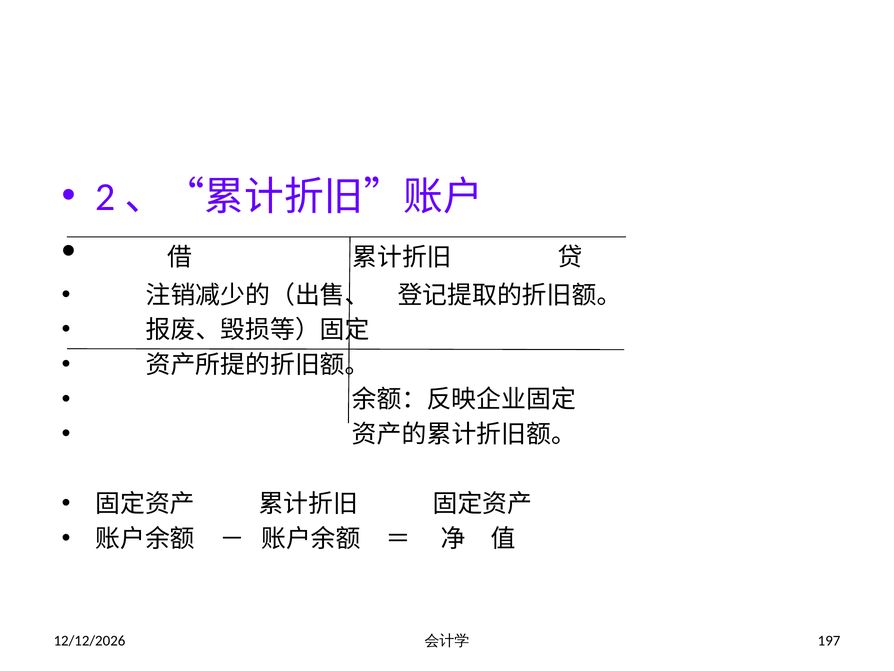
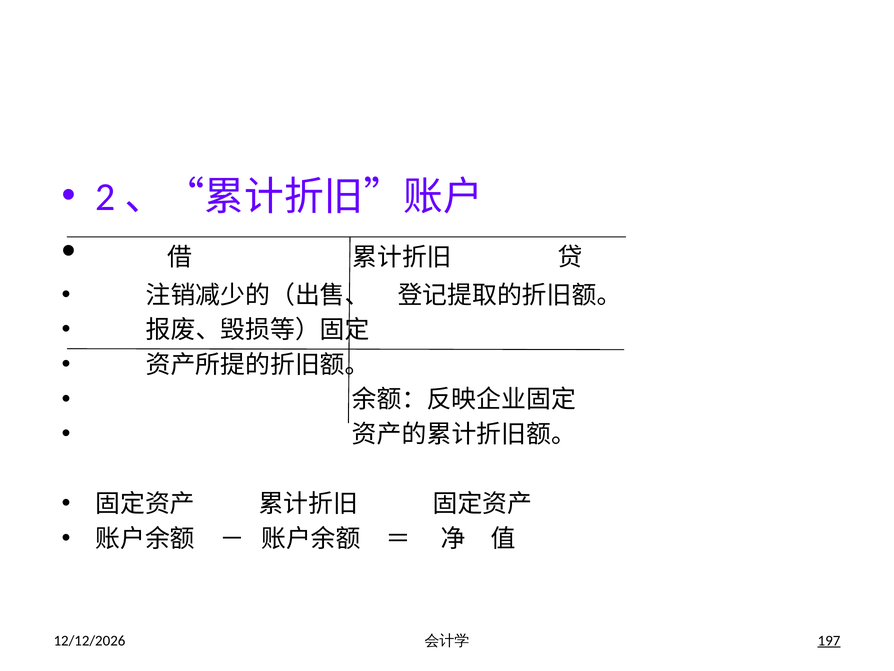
197 underline: none -> present
